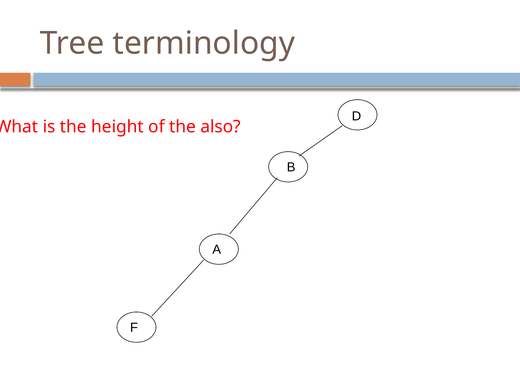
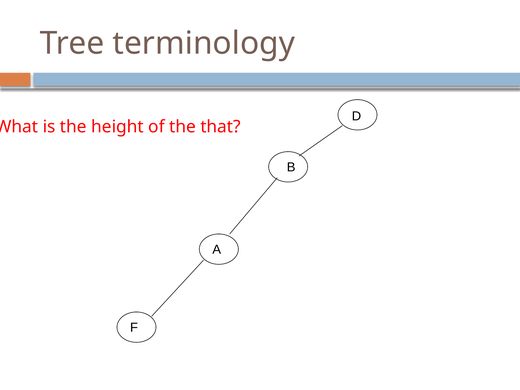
also: also -> that
